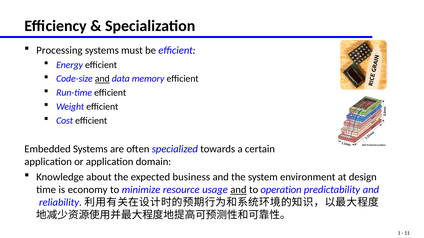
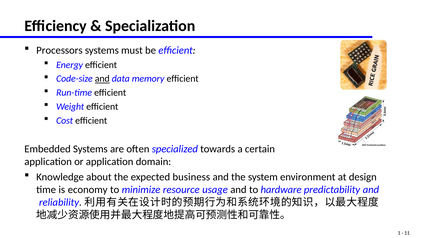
Processing: Processing -> Processors
and at (238, 190) underline: present -> none
operation: operation -> hardware
